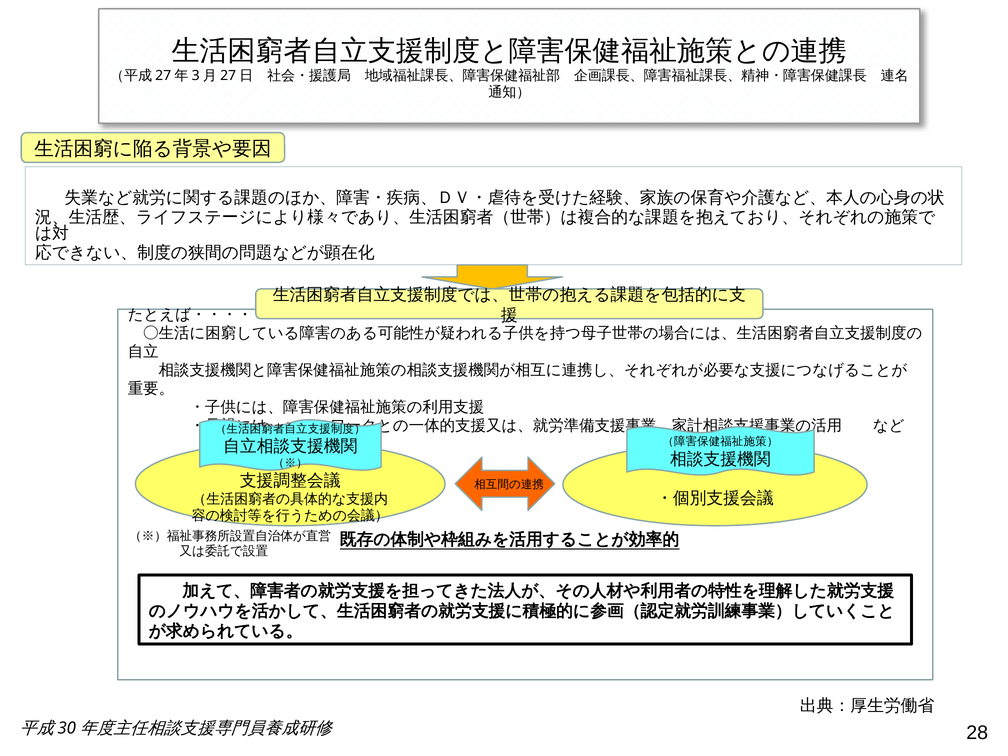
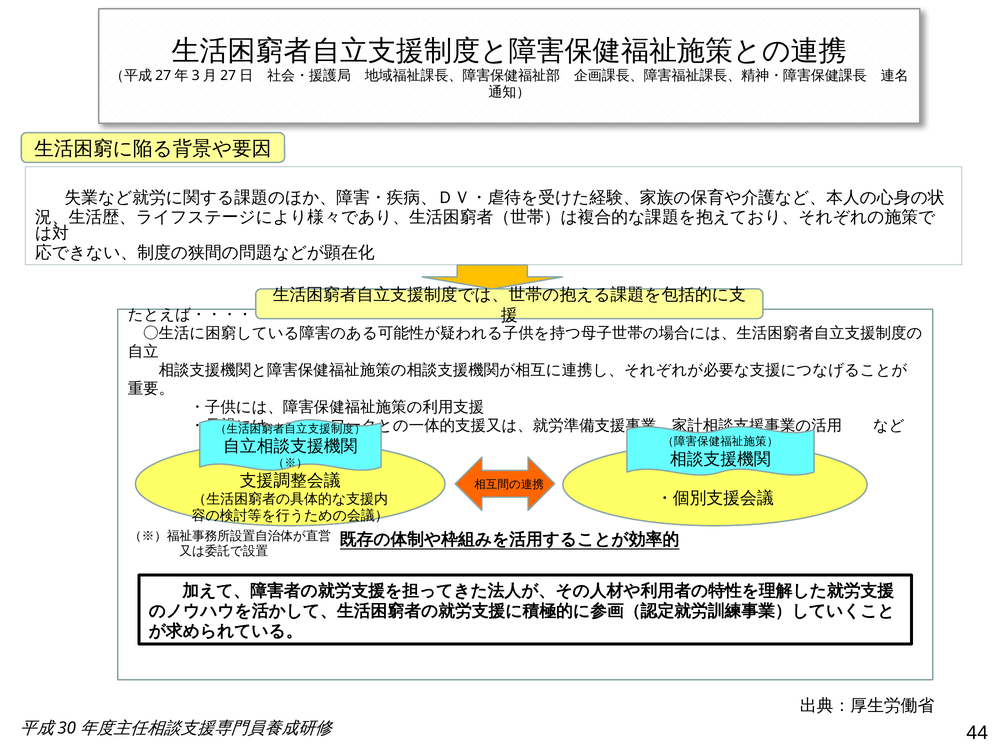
28: 28 -> 44
